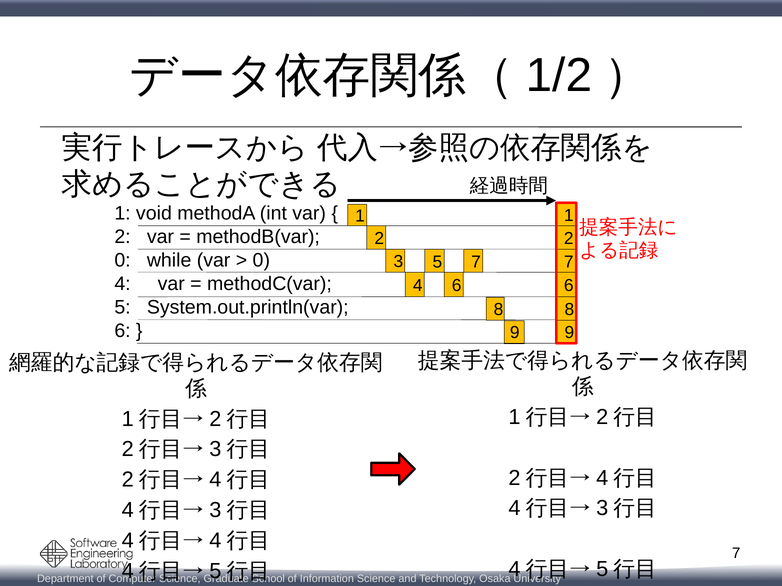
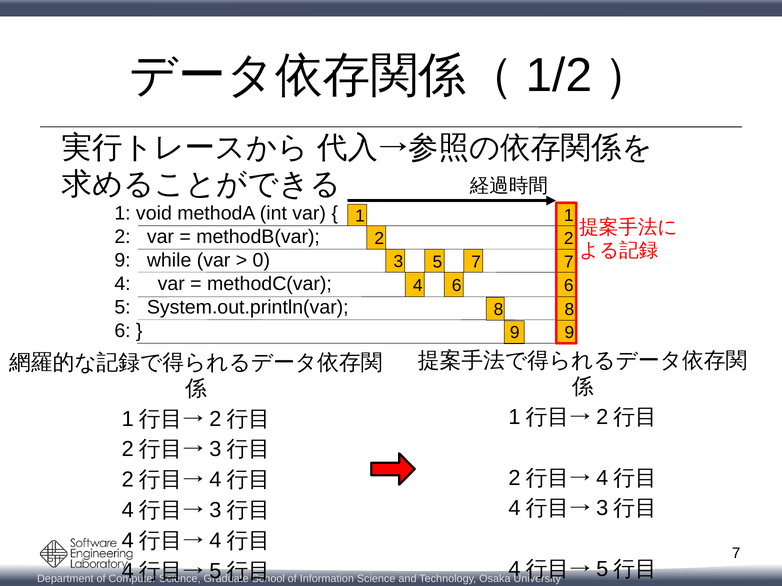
0 at (123, 261): 0 -> 9
